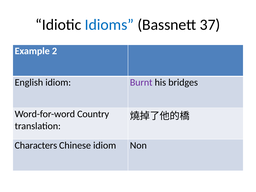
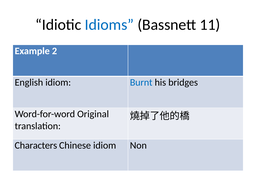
37: 37 -> 11
Burnt colour: purple -> blue
Country: Country -> Original
